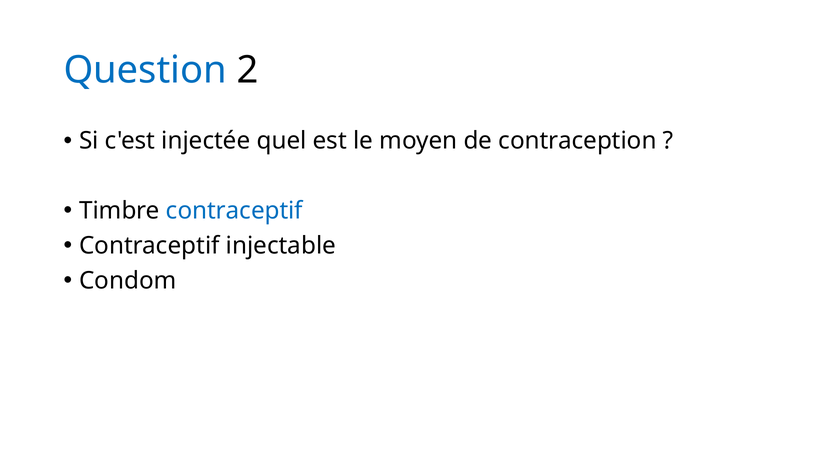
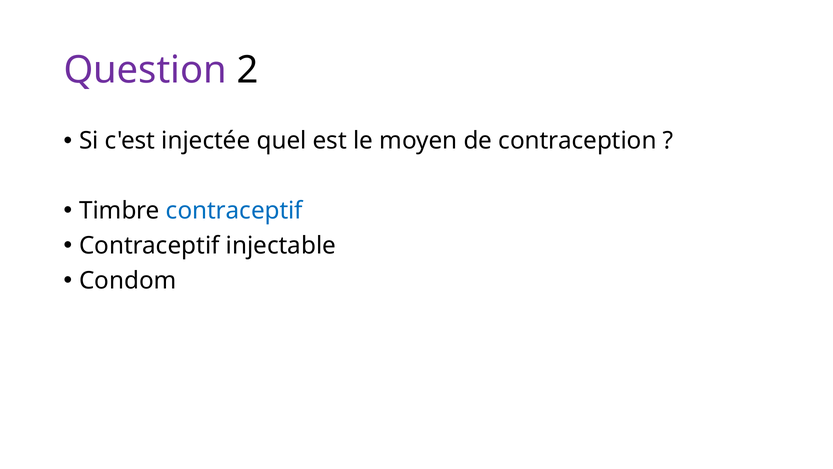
Question colour: blue -> purple
